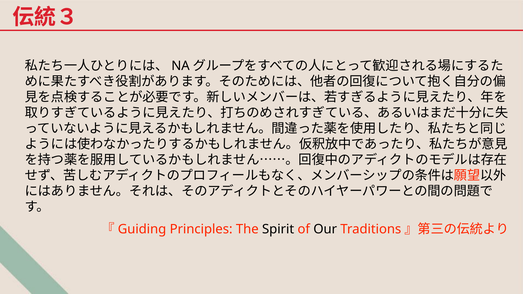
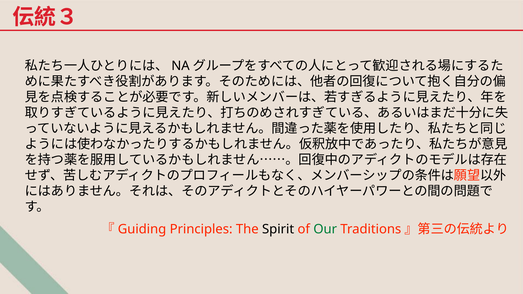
Our colour: black -> green
